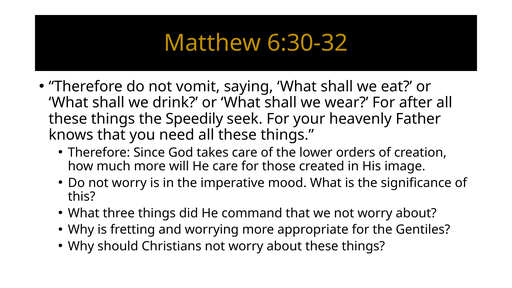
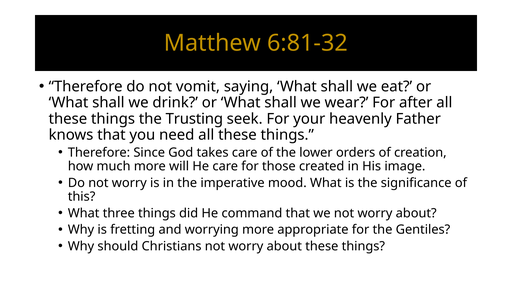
6:30-32: 6:30-32 -> 6:81-32
Speedily: Speedily -> Trusting
